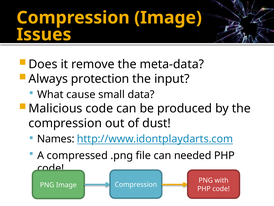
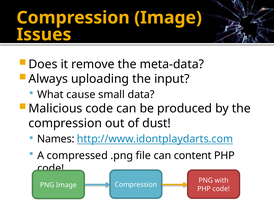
protection: protection -> uploading
needed: needed -> content
